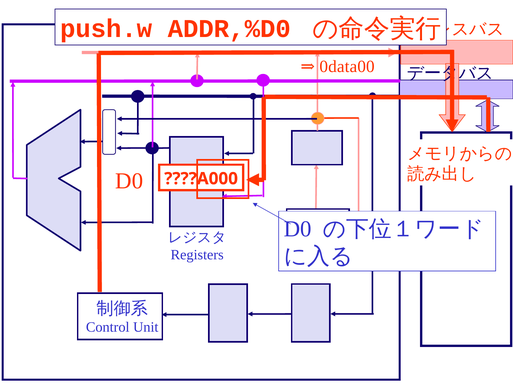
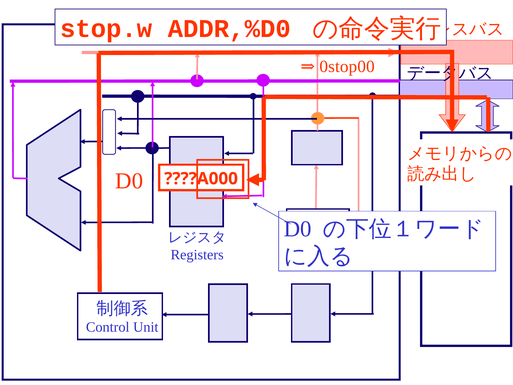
push.w: push.w -> stop.w
0data00: 0data00 -> 0stop00
